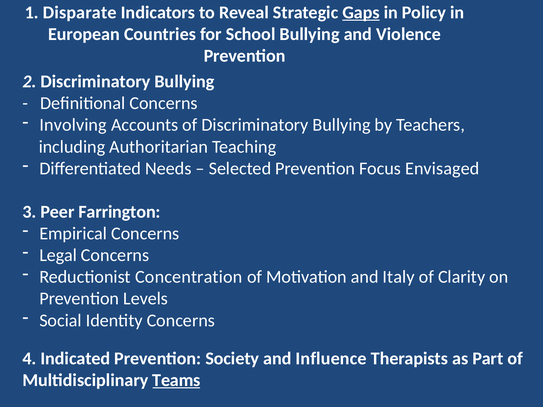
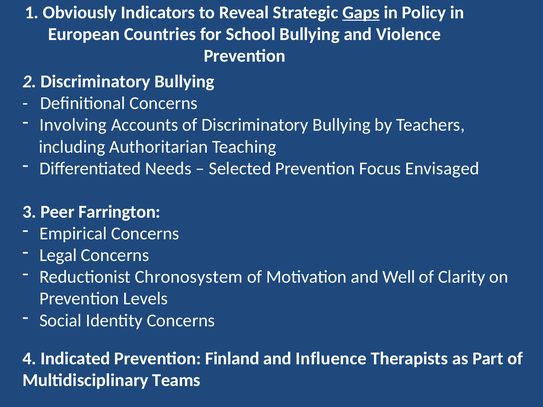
Disparate: Disparate -> Obviously
Concentration: Concentration -> Chronosystem
Italy: Italy -> Well
Society: Society -> Finland
Teams underline: present -> none
